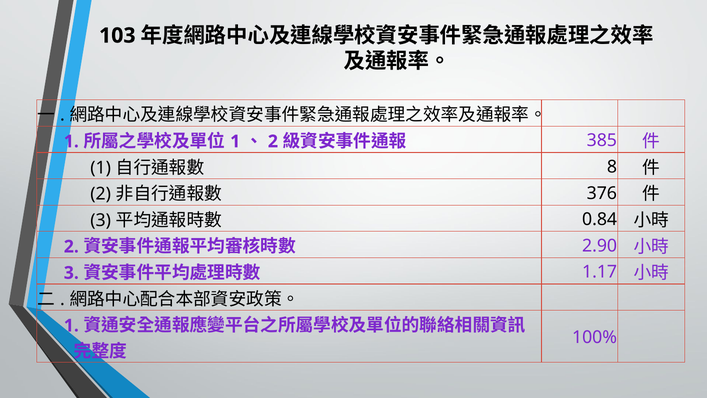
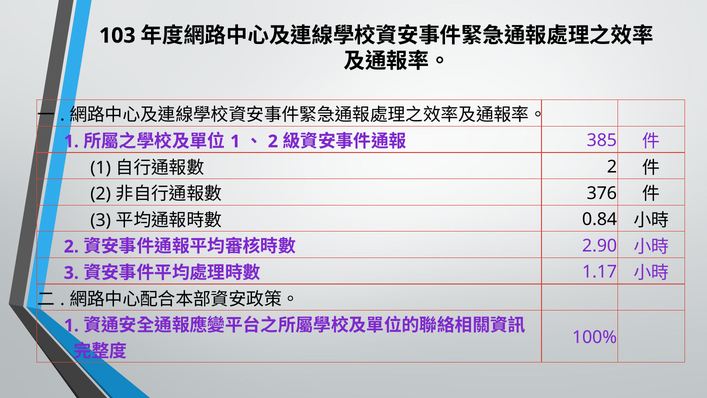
8 at (612, 167): 8 -> 2
